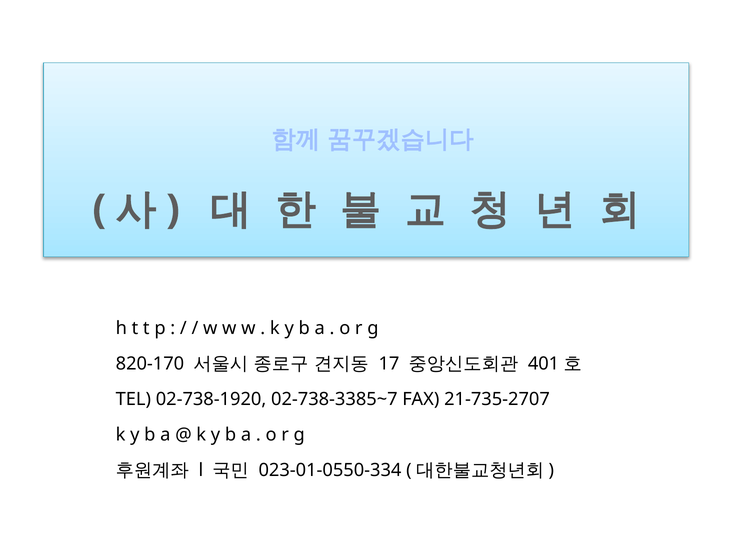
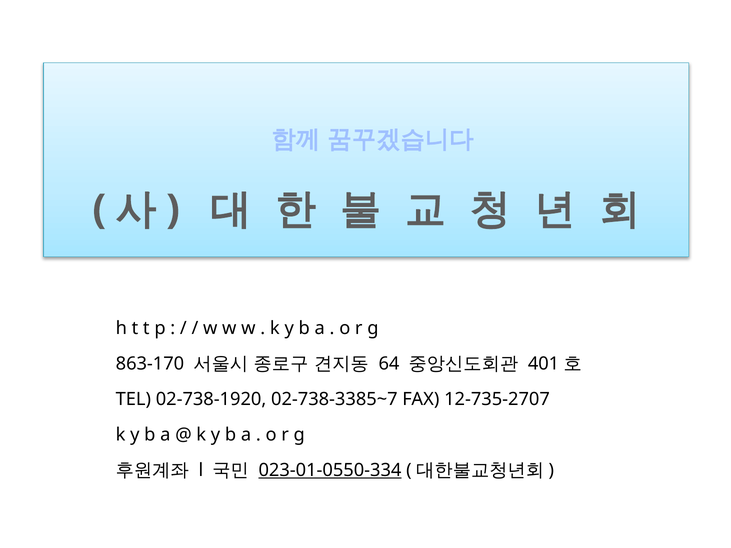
820-170: 820-170 -> 863-170
17: 17 -> 64
21-735-2707: 21-735-2707 -> 12-735-2707
023-01-0550-334 underline: none -> present
